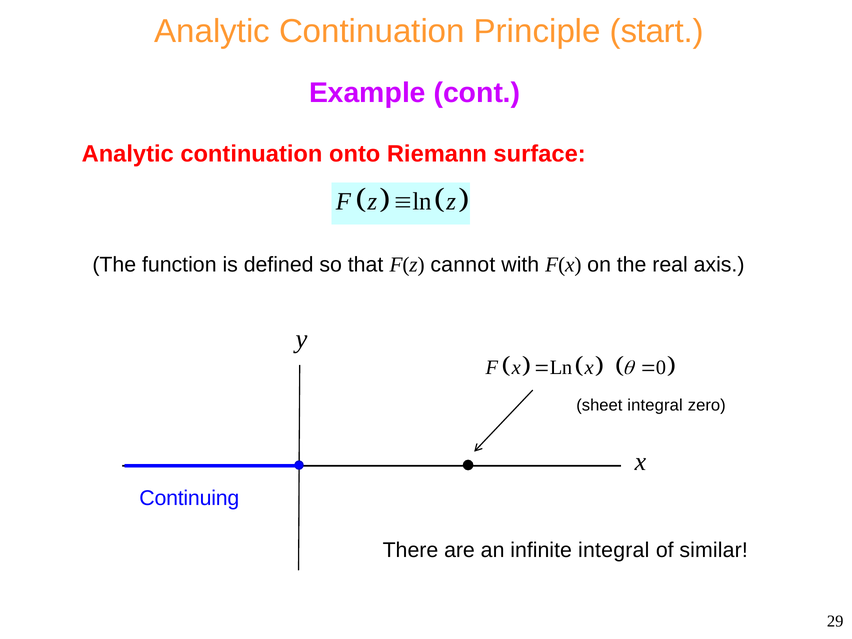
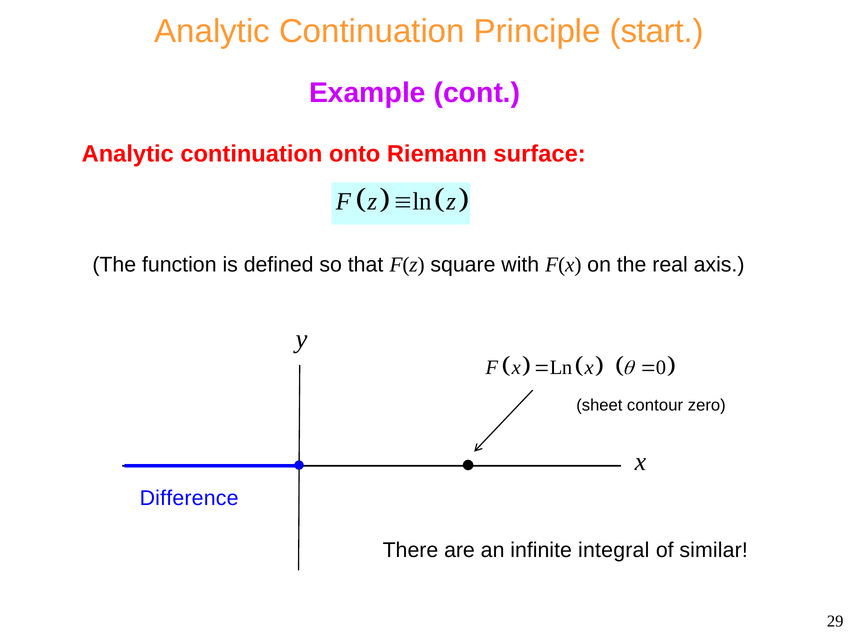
cannot: cannot -> square
sheet integral: integral -> contour
Continuing: Continuing -> Difference
